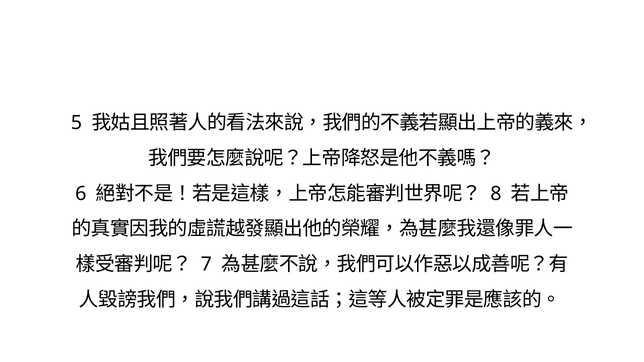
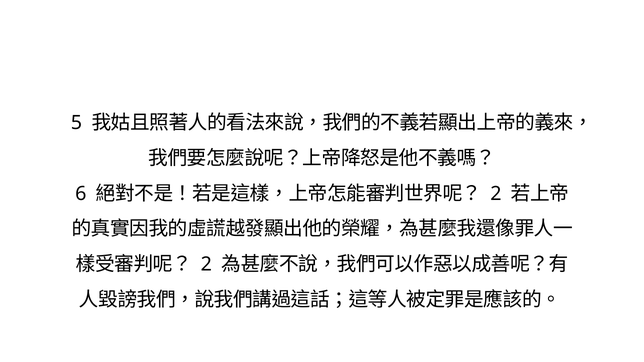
8 at (496, 194): 8 -> 2
7 at (206, 265): 7 -> 2
